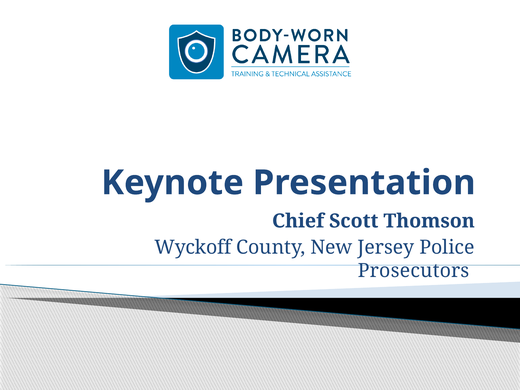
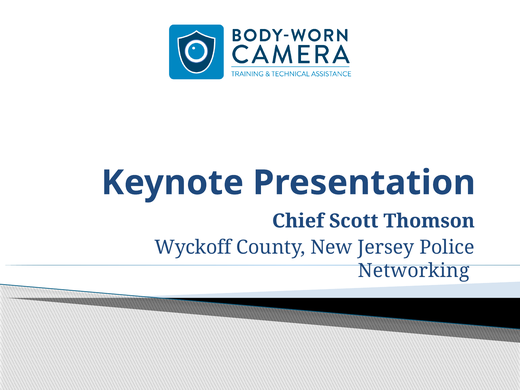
Prosecutors: Prosecutors -> Networking
